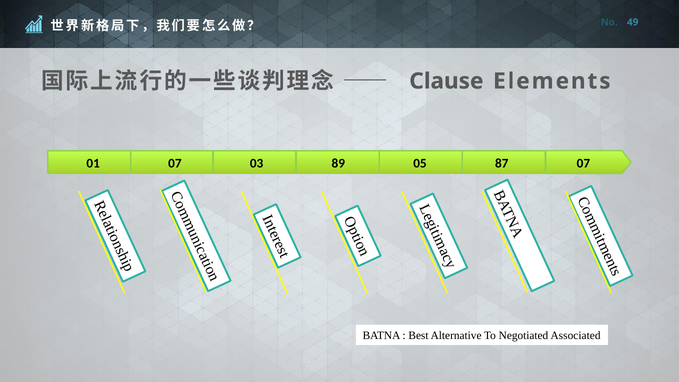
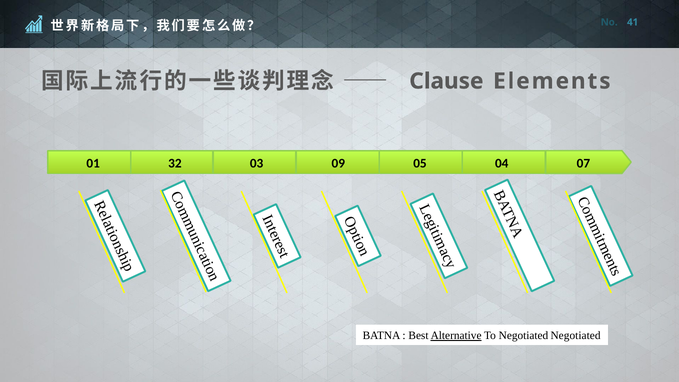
49: 49 -> 41
01 07: 07 -> 32
89: 89 -> 09
87: 87 -> 04
Alternative underline: none -> present
Negotiated Associated: Associated -> Negotiated
